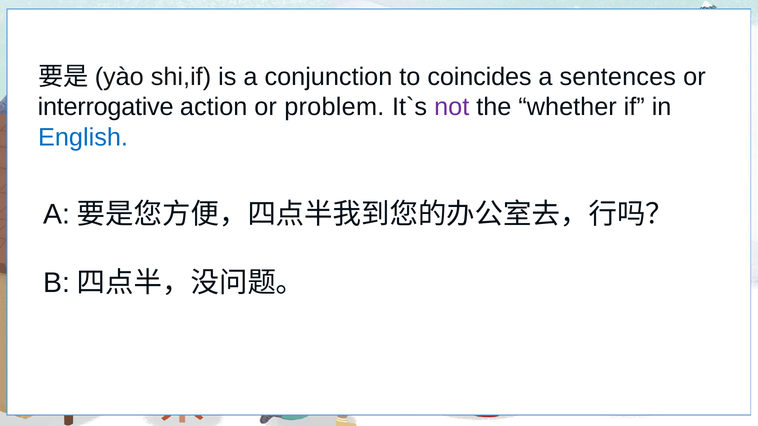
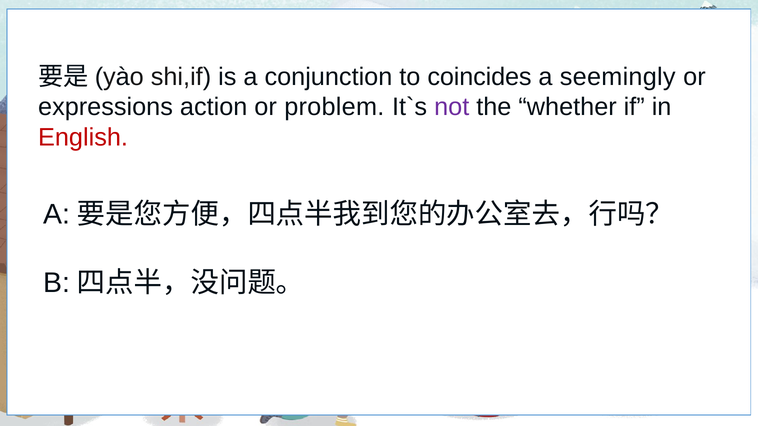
sentences: sentences -> seemingly
interrogative: interrogative -> expressions
English colour: blue -> red
